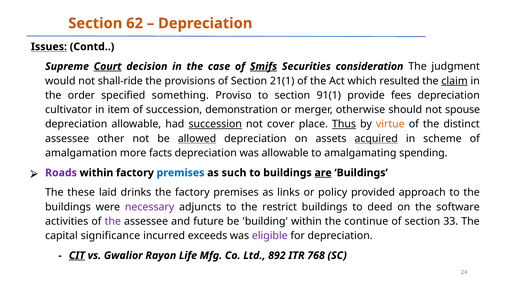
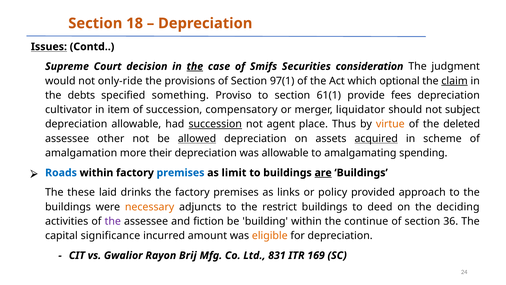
62: 62 -> 18
Court underline: present -> none
the at (195, 66) underline: none -> present
Smifs underline: present -> none
shall-ride: shall-ride -> only-ride
21(1: 21(1 -> 97(1
resulted: resulted -> optional
order: order -> debts
91(1: 91(1 -> 61(1
demonstration: demonstration -> compensatory
otherwise: otherwise -> liquidator
spouse: spouse -> subject
cover: cover -> agent
Thus underline: present -> none
distinct: distinct -> deleted
facts: facts -> their
Roads colour: purple -> blue
such: such -> limit
necessary colour: purple -> orange
software: software -> deciding
future: future -> fiction
33: 33 -> 36
exceeds: exceeds -> amount
eligible colour: purple -> orange
CIT underline: present -> none
Life: Life -> Brij
892: 892 -> 831
768: 768 -> 169
